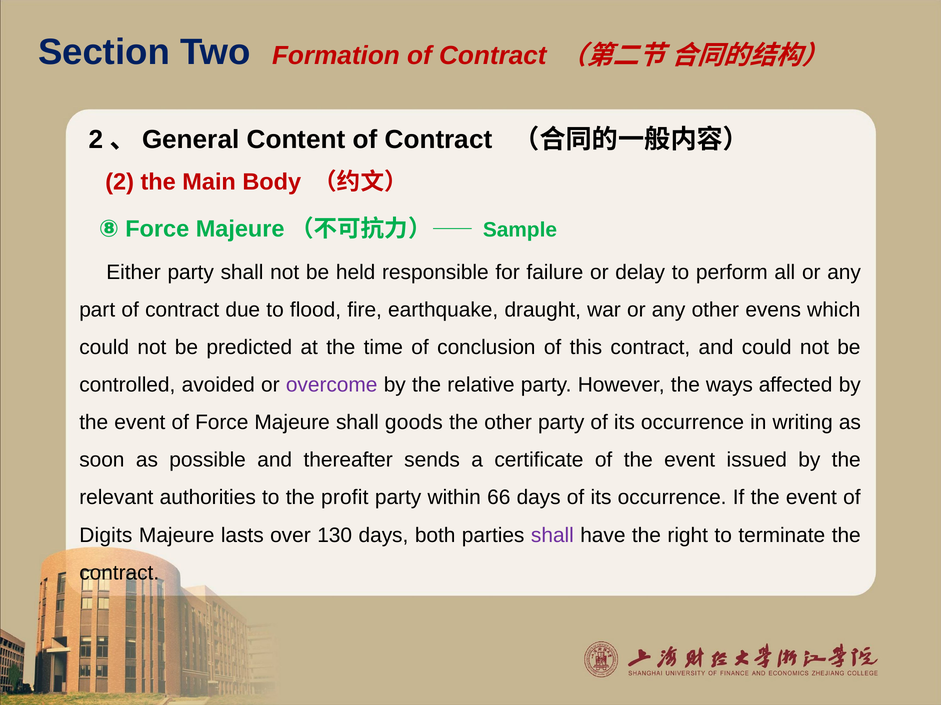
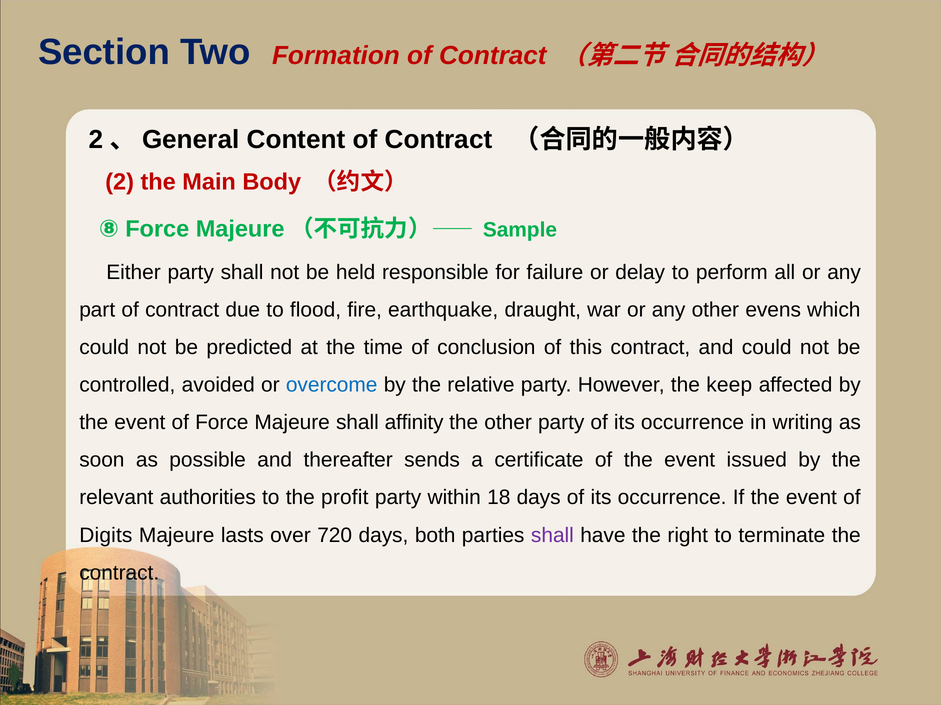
overcome colour: purple -> blue
ways: ways -> keep
goods: goods -> affinity
66: 66 -> 18
130: 130 -> 720
